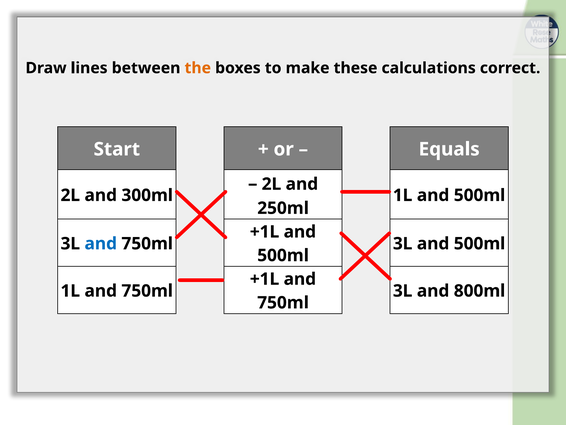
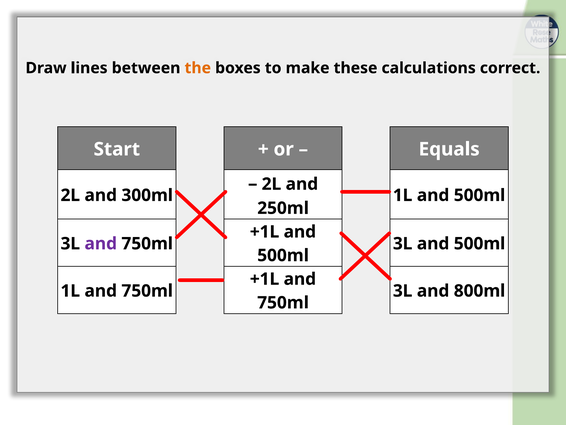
and at (101, 243) colour: blue -> purple
